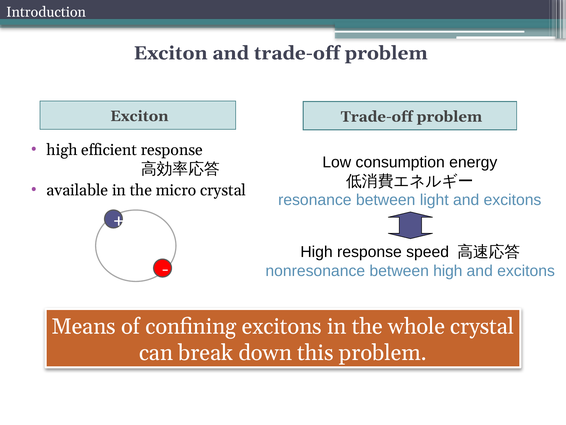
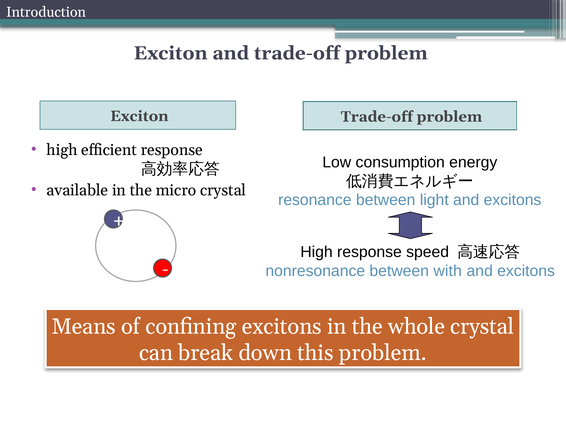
between high: high -> with
